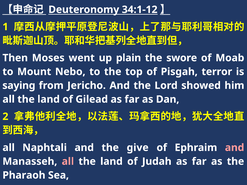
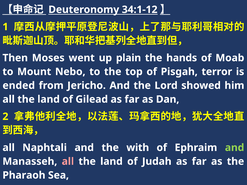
swore: swore -> hands
saying: saying -> ended
give: give -> with
and at (235, 148) colour: pink -> light green
